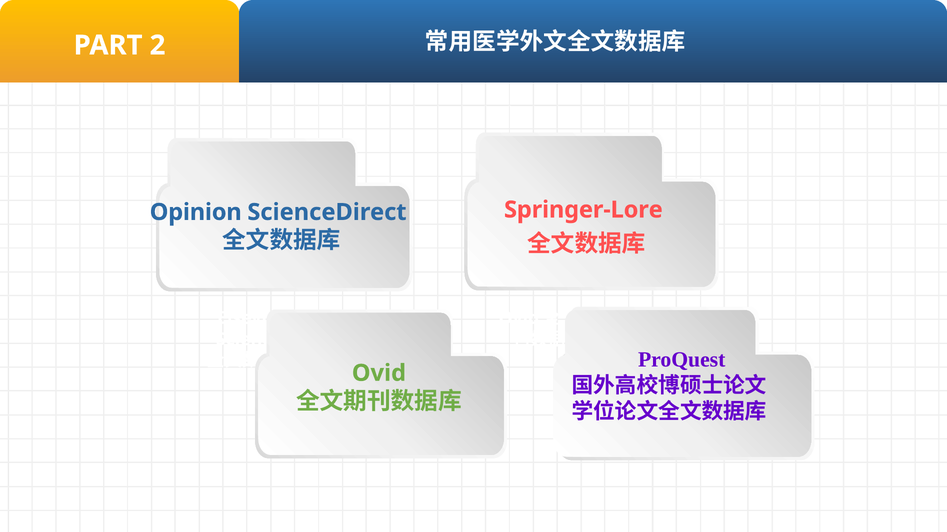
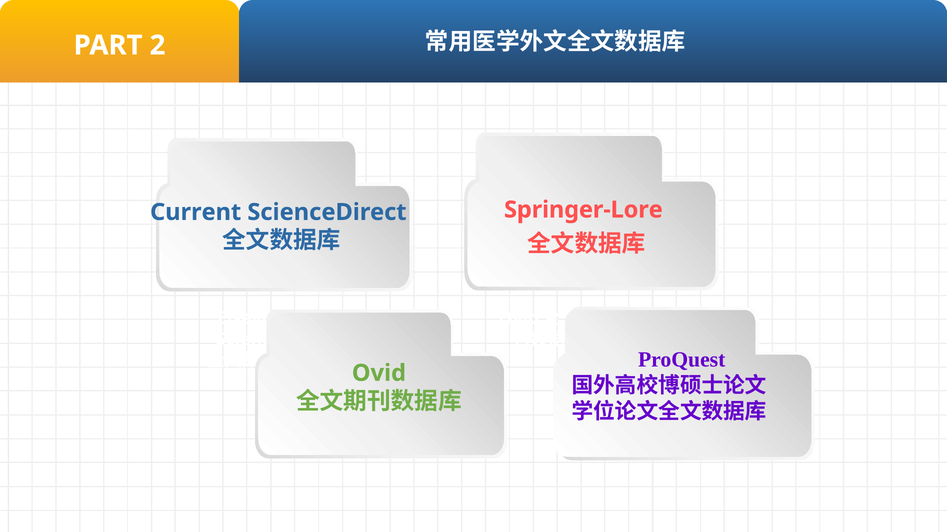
Opinion: Opinion -> Current
